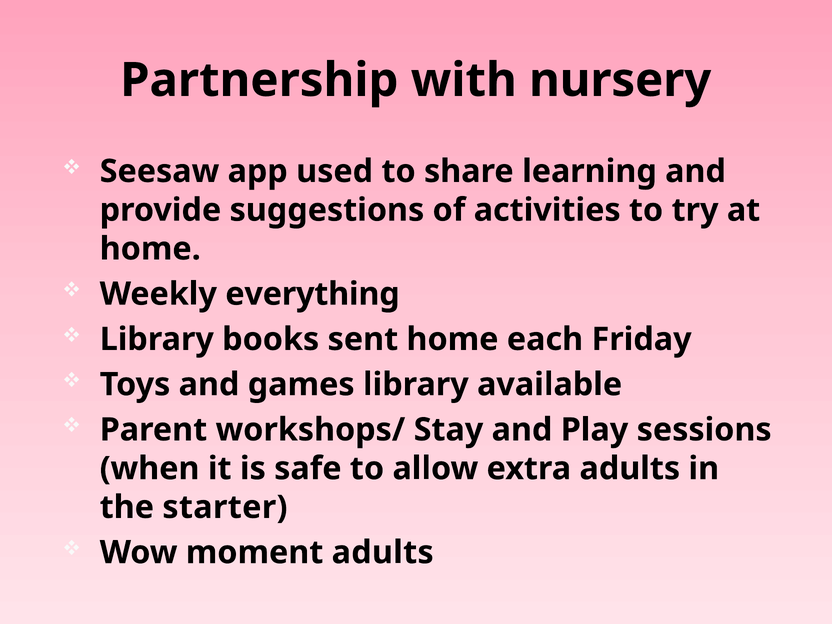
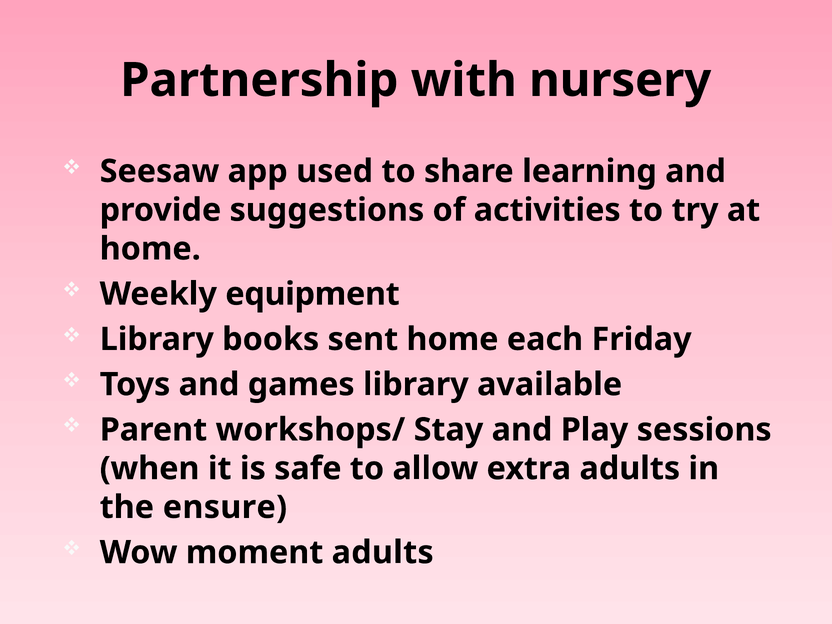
everything: everything -> equipment
starter: starter -> ensure
